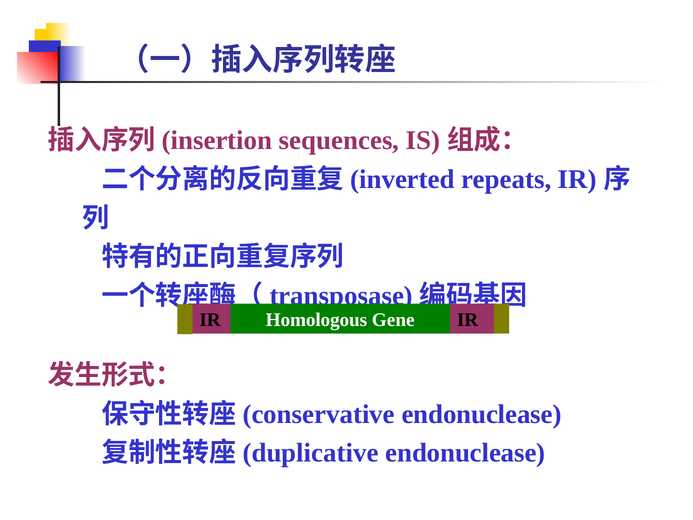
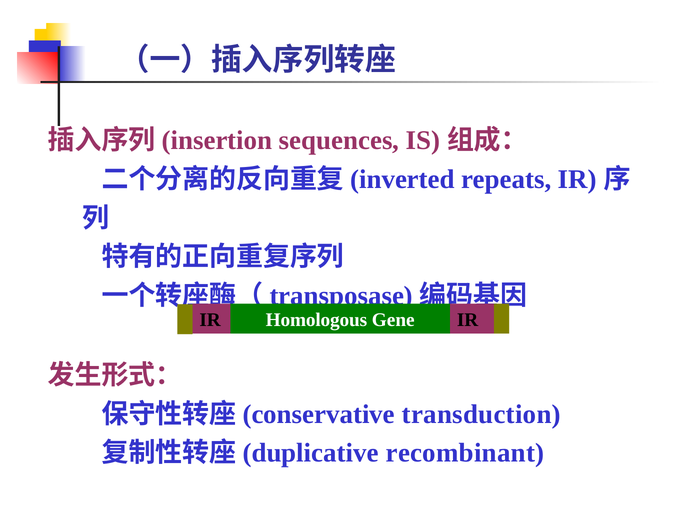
endonuclease at (482, 414): endonuclease -> transduction
endonuclease at (465, 453): endonuclease -> recombinant
